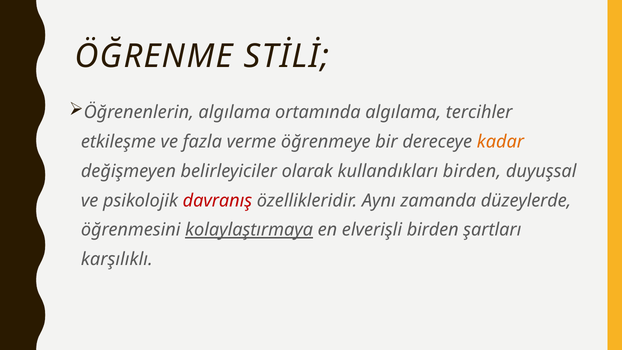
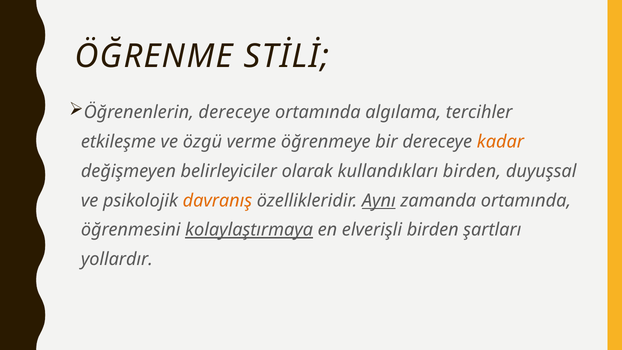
Öğrenenlerin algılama: algılama -> dereceye
fazla: fazla -> özgü
davranış colour: red -> orange
Aynı underline: none -> present
zamanda düzeylerde: düzeylerde -> ortamında
karşılıklı: karşılıklı -> yollardır
